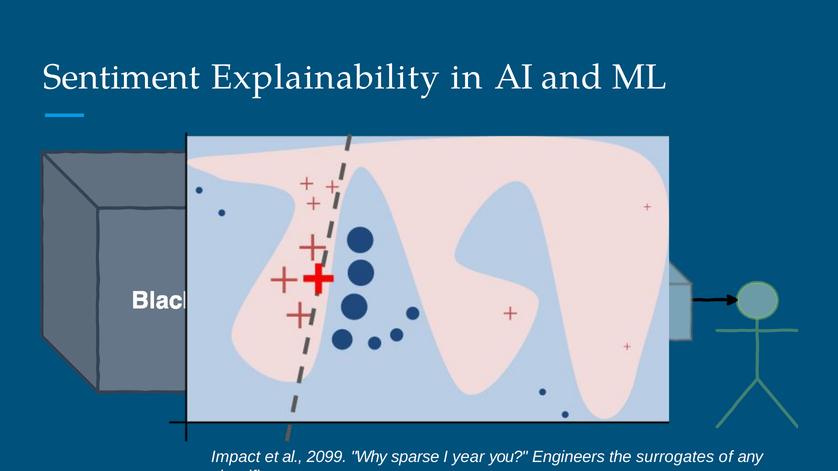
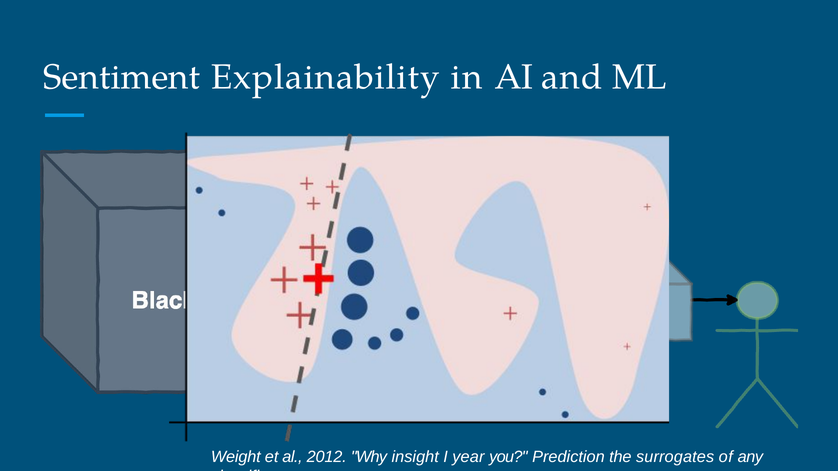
Impact: Impact -> Weight
2099: 2099 -> 2012
sparse: sparse -> insight
Engineers: Engineers -> Prediction
